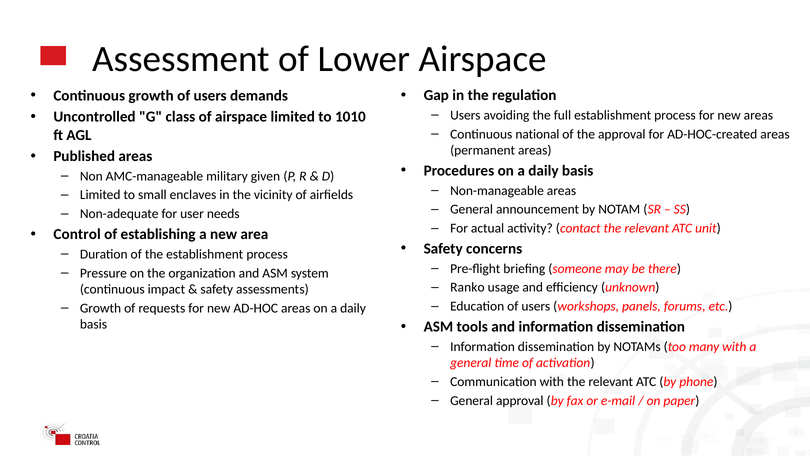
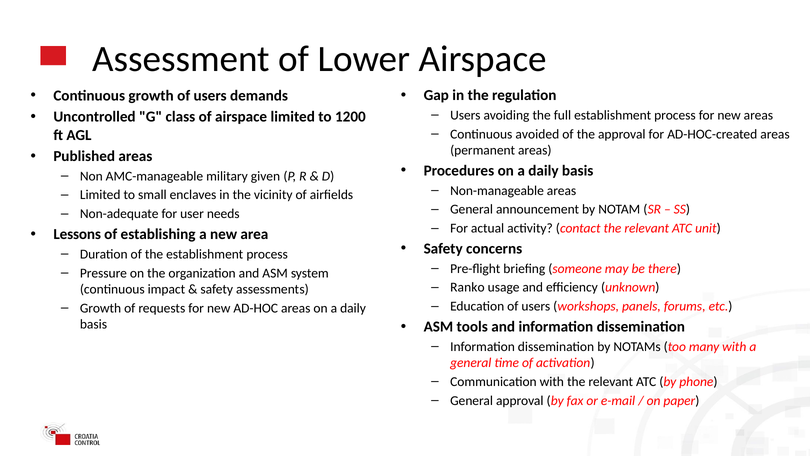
1010: 1010 -> 1200
national: national -> avoided
Control: Control -> Lessons
